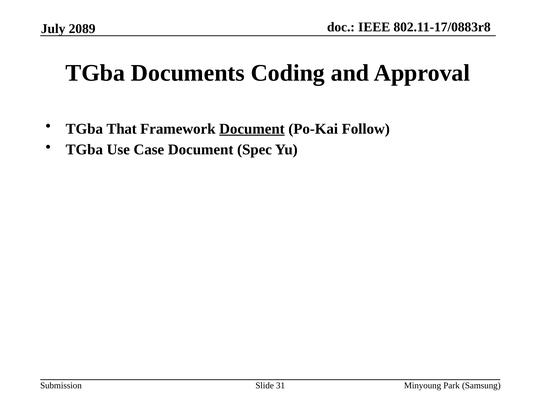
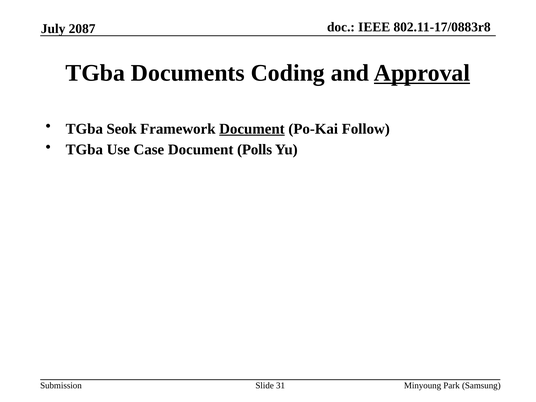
2089: 2089 -> 2087
Approval underline: none -> present
That: That -> Seok
Spec: Spec -> Polls
